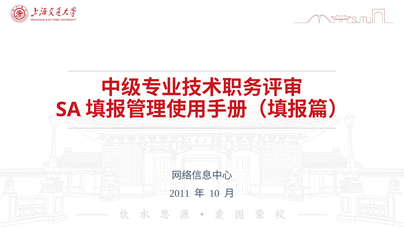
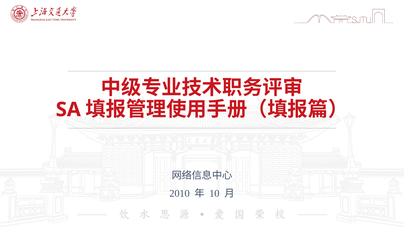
2011: 2011 -> 2010
